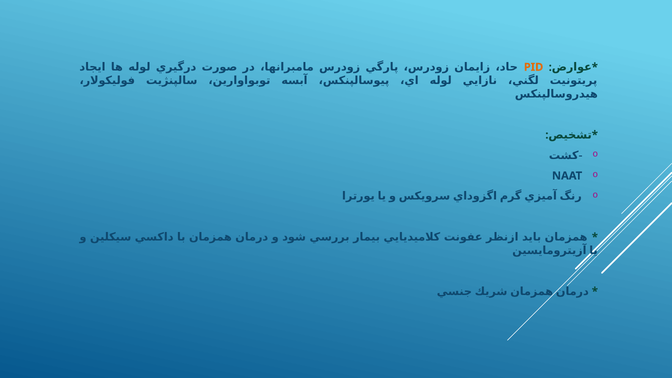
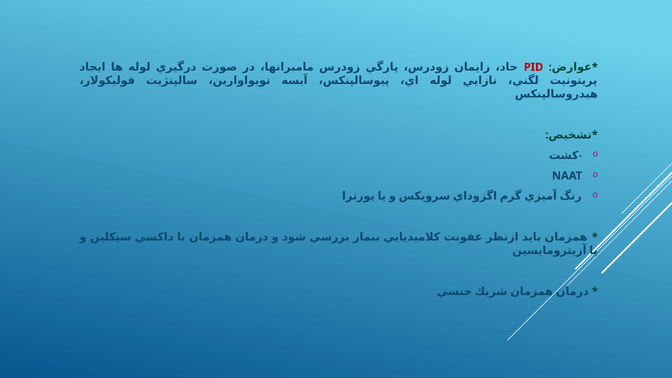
PID colour: orange -> red
